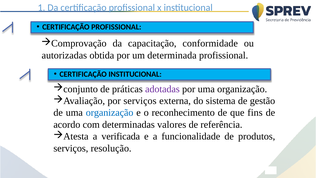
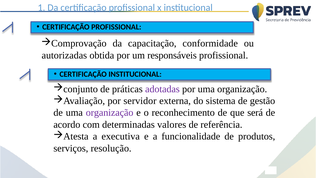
determinada: determinada -> responsáveis
por serviços: serviços -> servidor
organização at (110, 113) colour: blue -> purple
fins: fins -> será
verificada: verificada -> executiva
